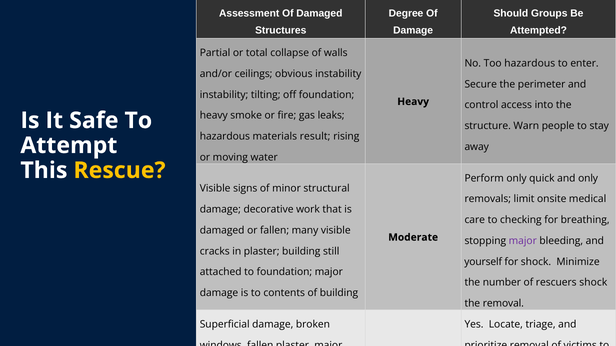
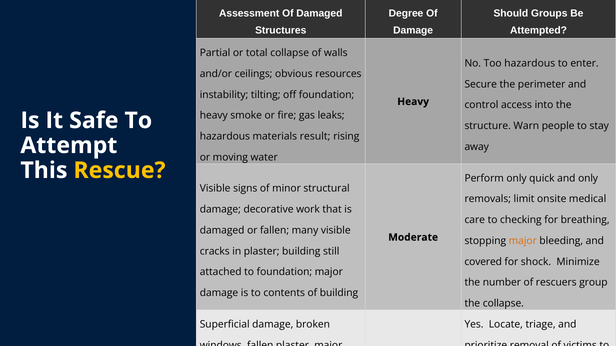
obvious instability: instability -> resources
major at (523, 241) colour: purple -> orange
yourself: yourself -> covered
rescuers shock: shock -> group
the removal: removal -> collapse
